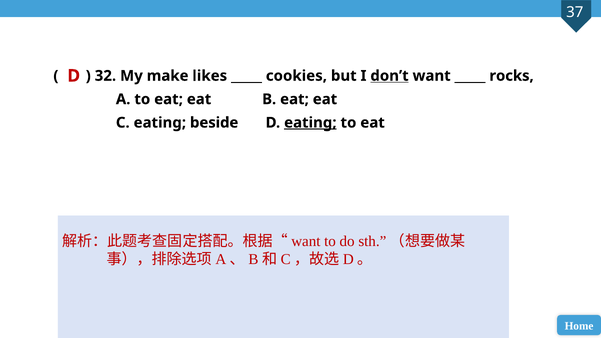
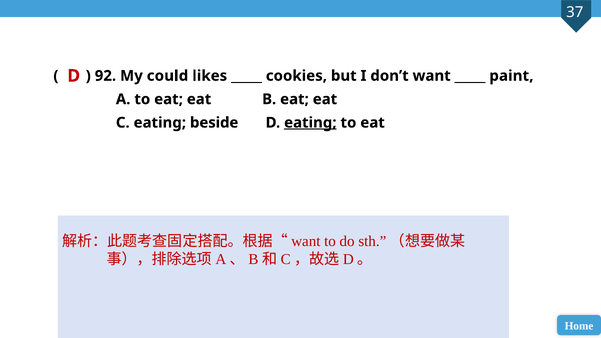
32: 32 -> 92
make: make -> could
don’t underline: present -> none
rocks: rocks -> paint
